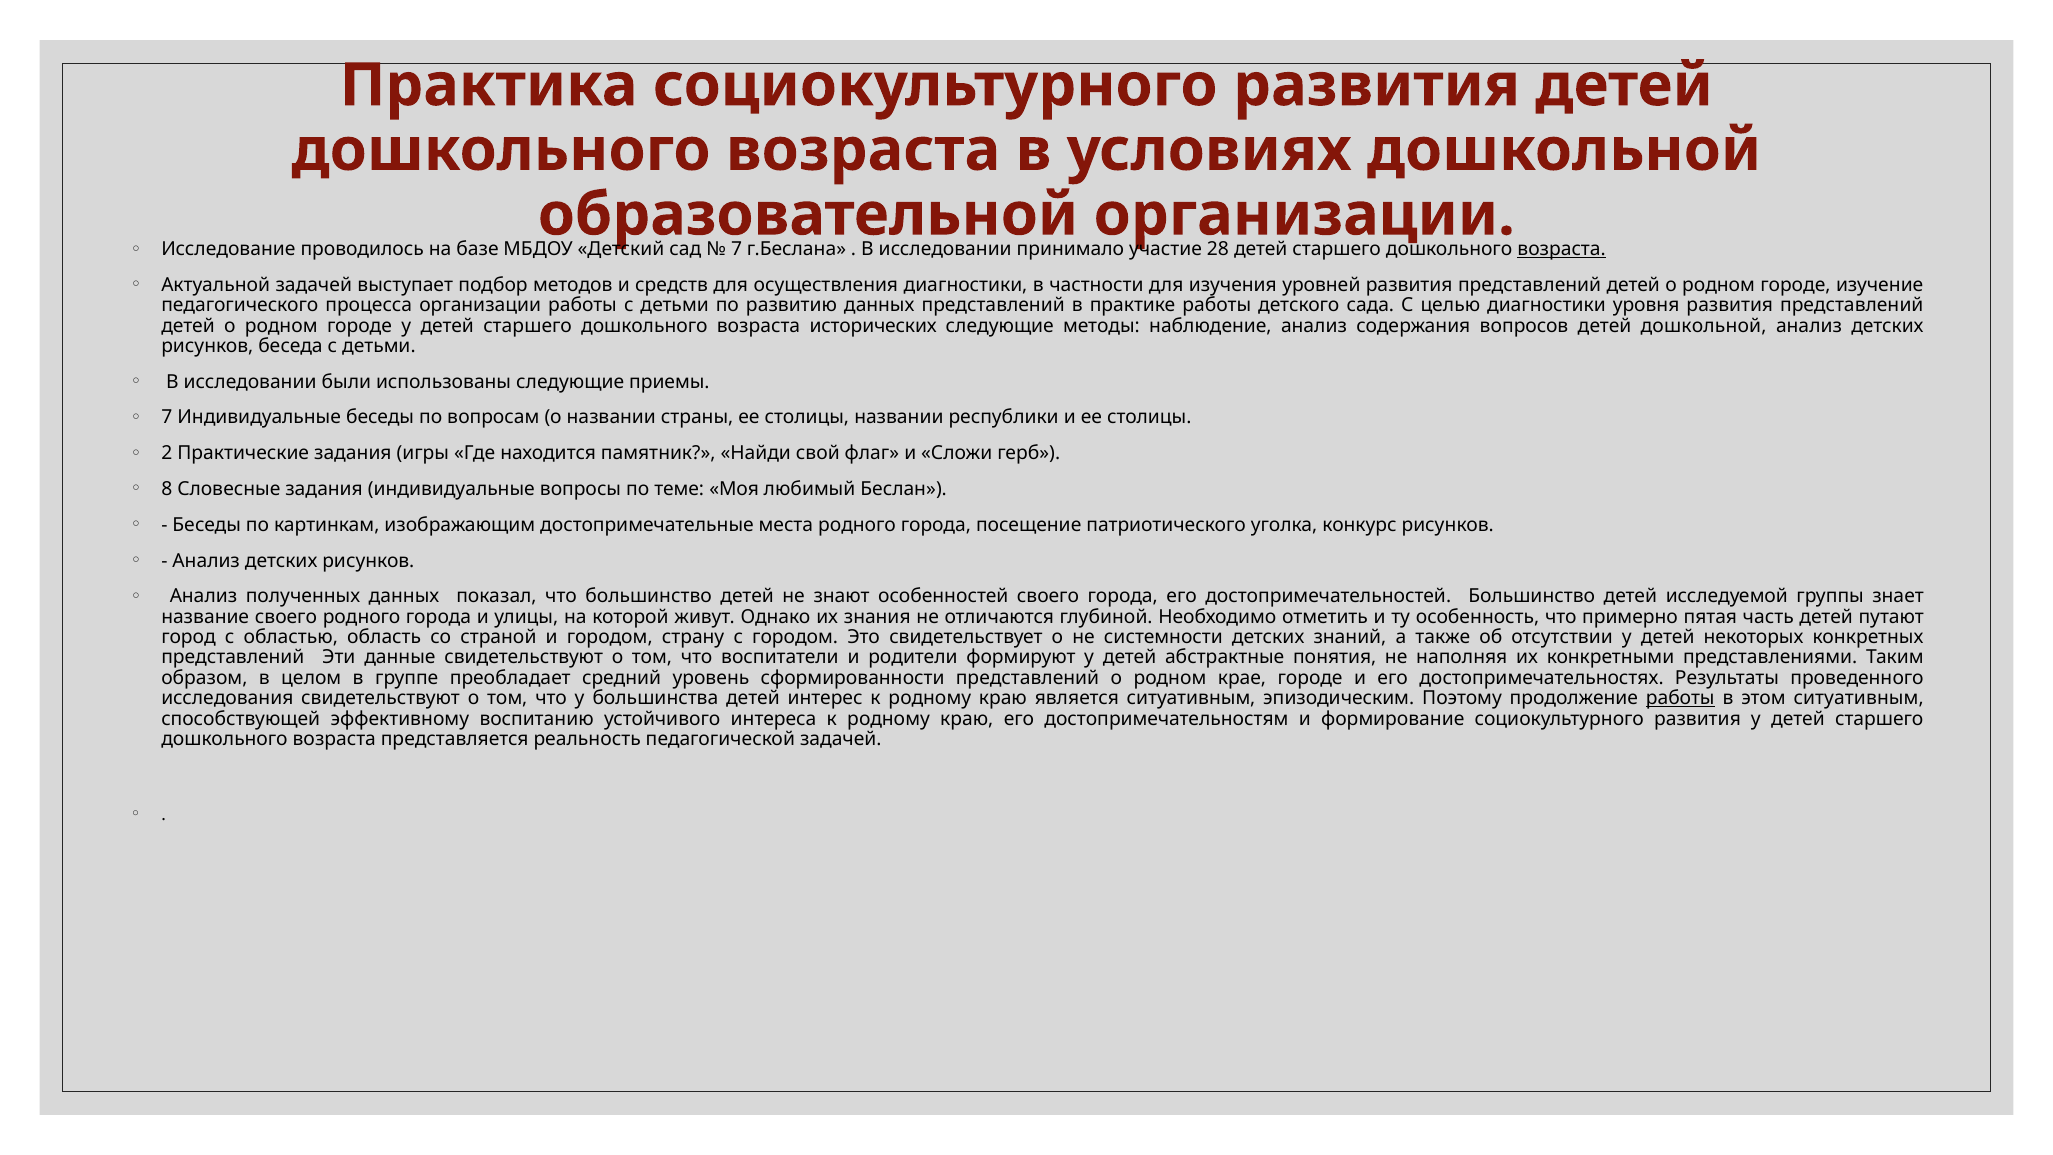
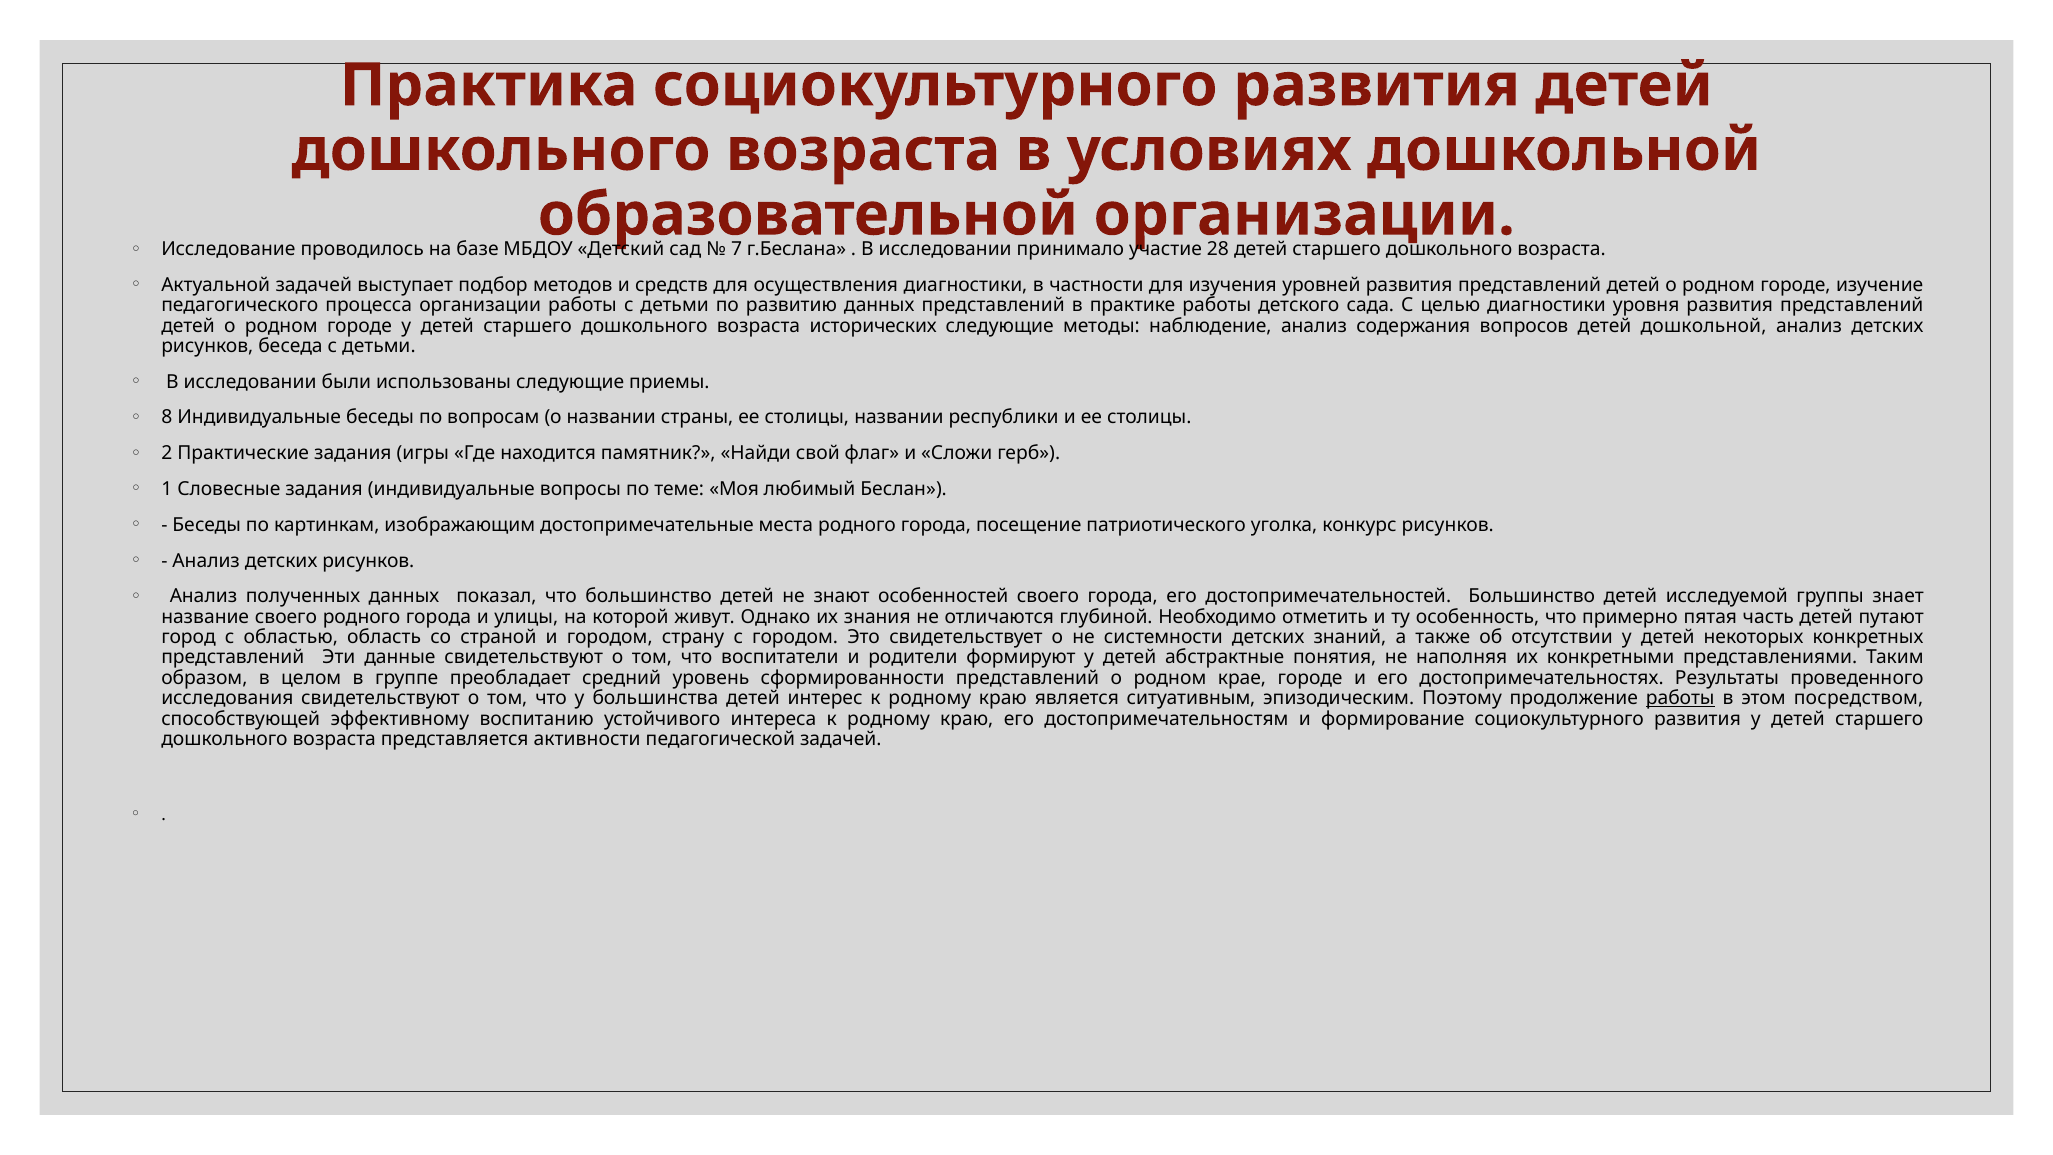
возраста at (1562, 249) underline: present -> none
7 at (167, 418): 7 -> 8
8: 8 -> 1
этом ситуативным: ситуативным -> посредством
реальность: реальность -> активности
